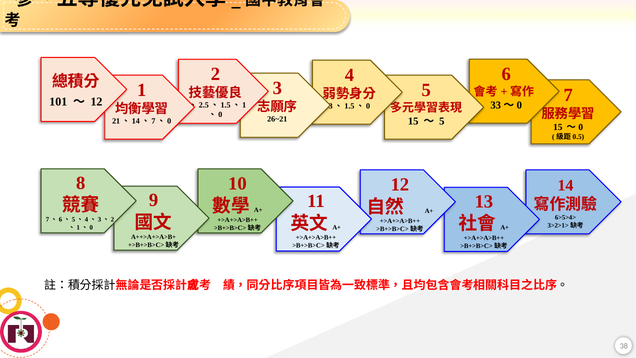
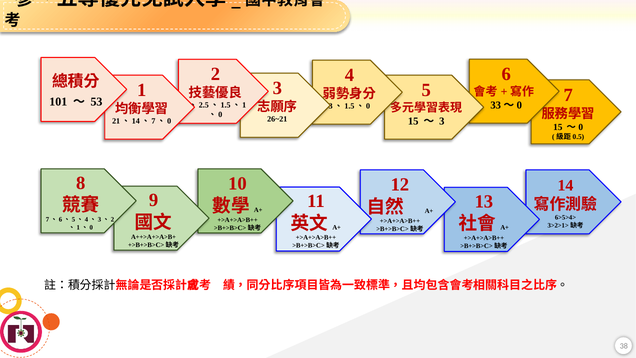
12 at (96, 102): 12 -> 53
5 at (442, 121): 5 -> 3
